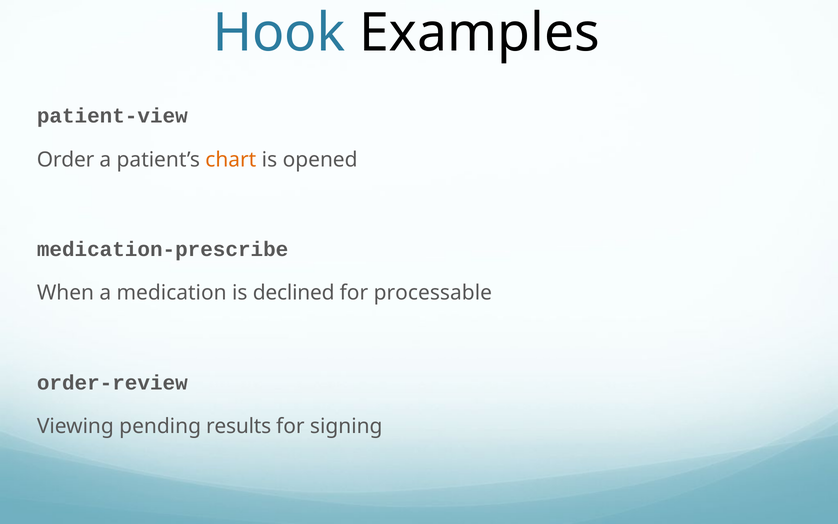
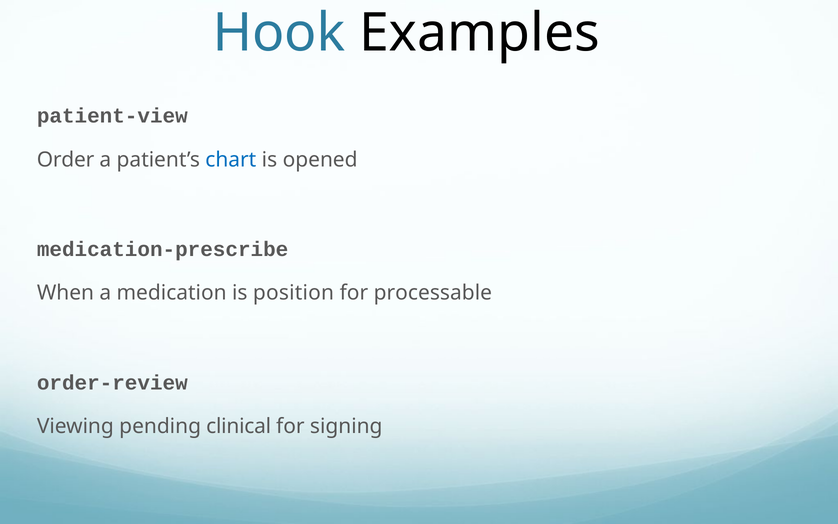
chart colour: orange -> blue
declined: declined -> position
results: results -> clinical
